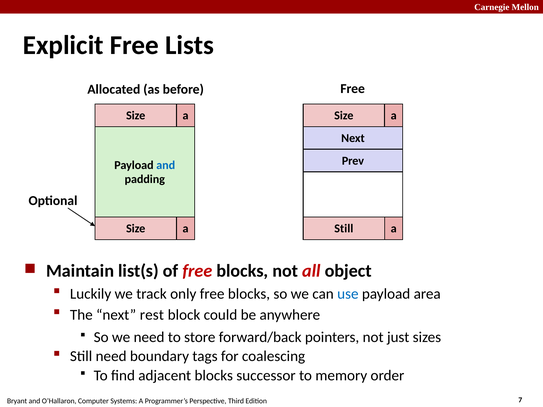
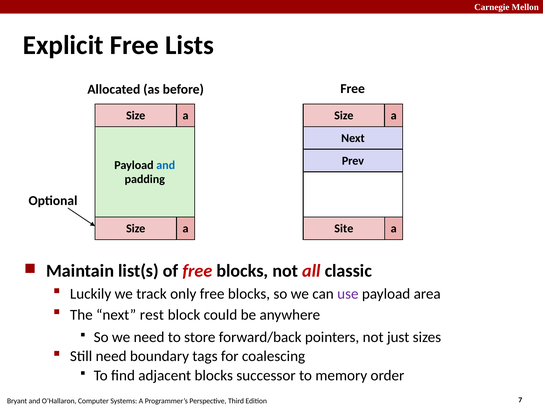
Still at (344, 229): Still -> Site
object: object -> classic
use colour: blue -> purple
